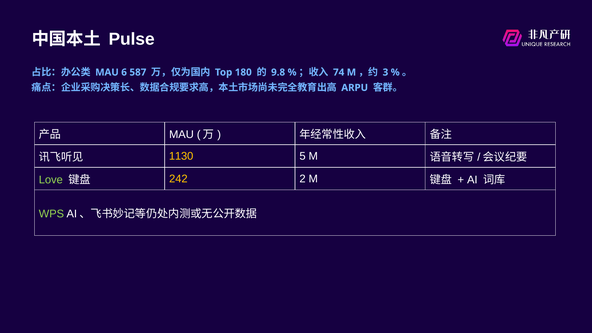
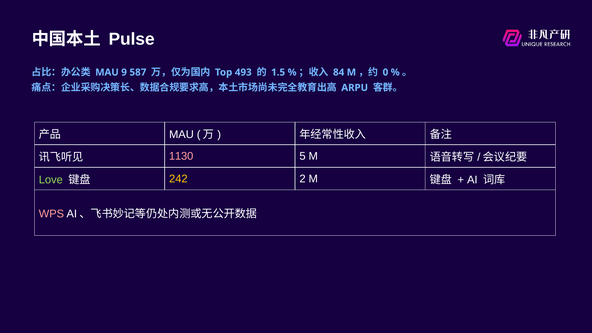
6: 6 -> 9
180: 180 -> 493
9.8: 9.8 -> 1.5
74: 74 -> 84
3: 3 -> 0
1130 colour: yellow -> pink
WPS colour: light green -> pink
